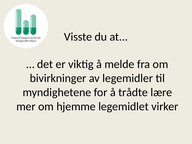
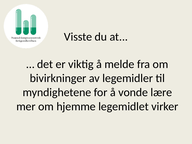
trådte: trådte -> vonde
